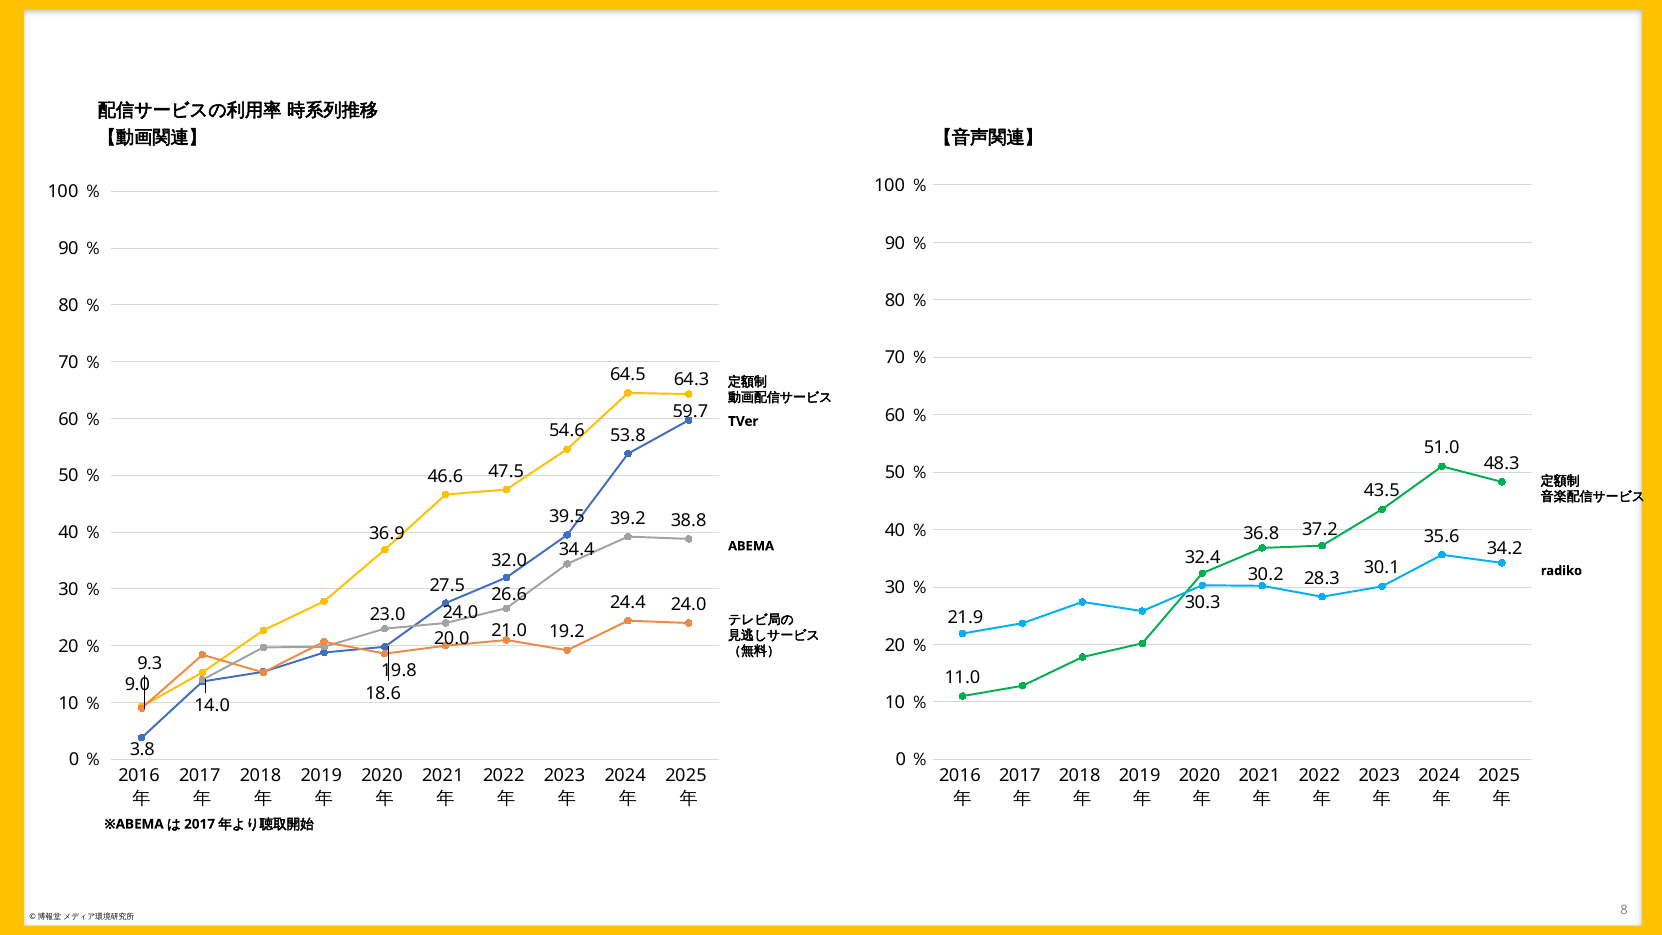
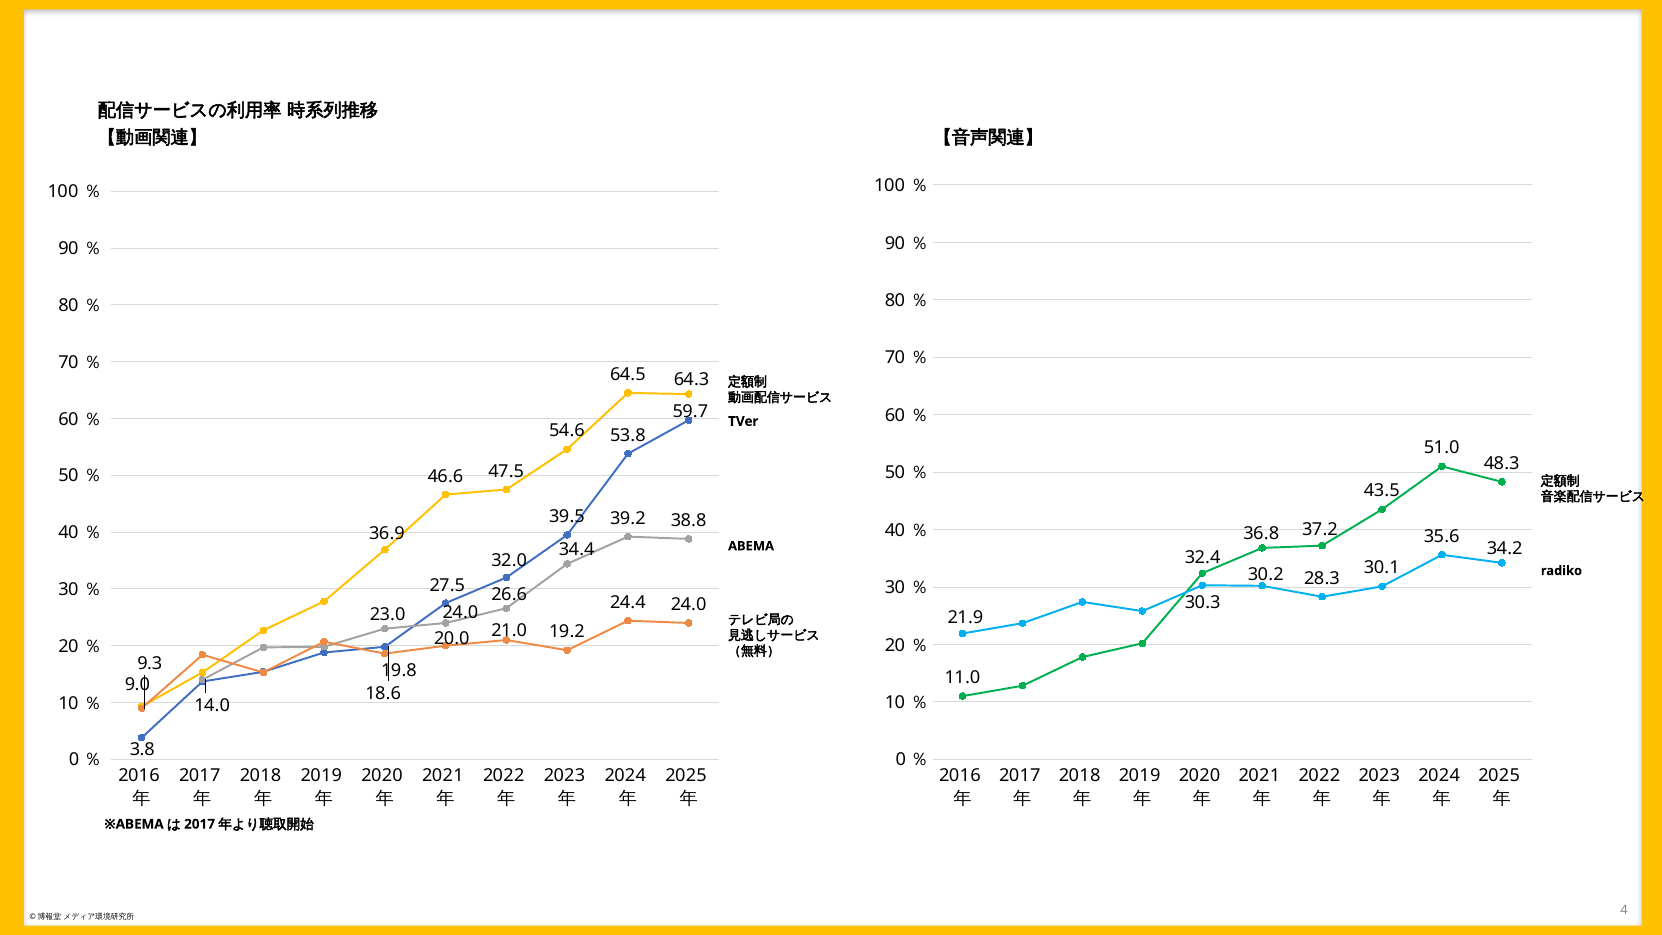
8: 8 -> 4
